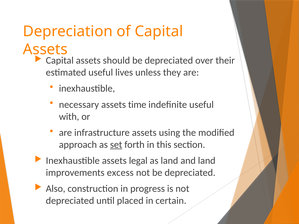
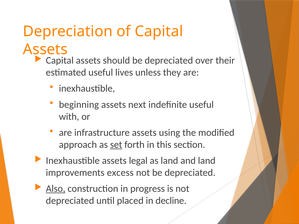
necessary: necessary -> beginning
time: time -> next
Also underline: none -> present
certain: certain -> decline
